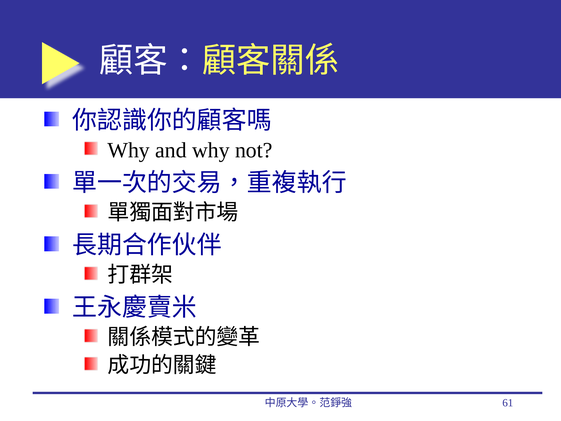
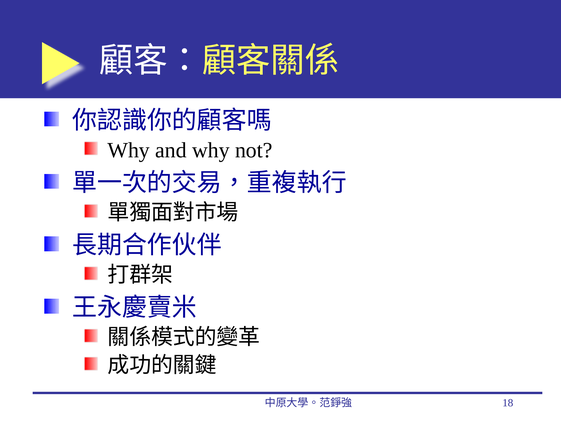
61: 61 -> 18
